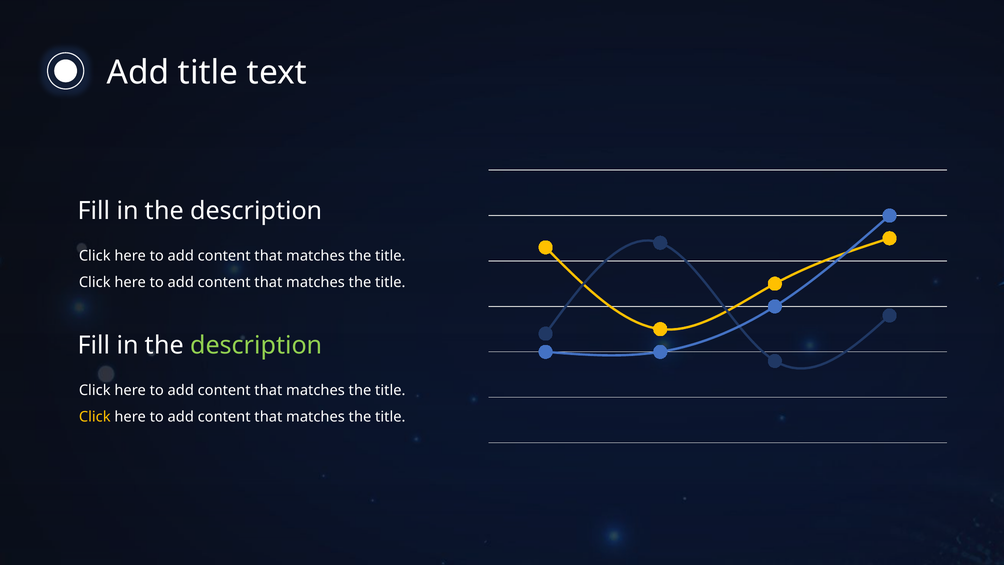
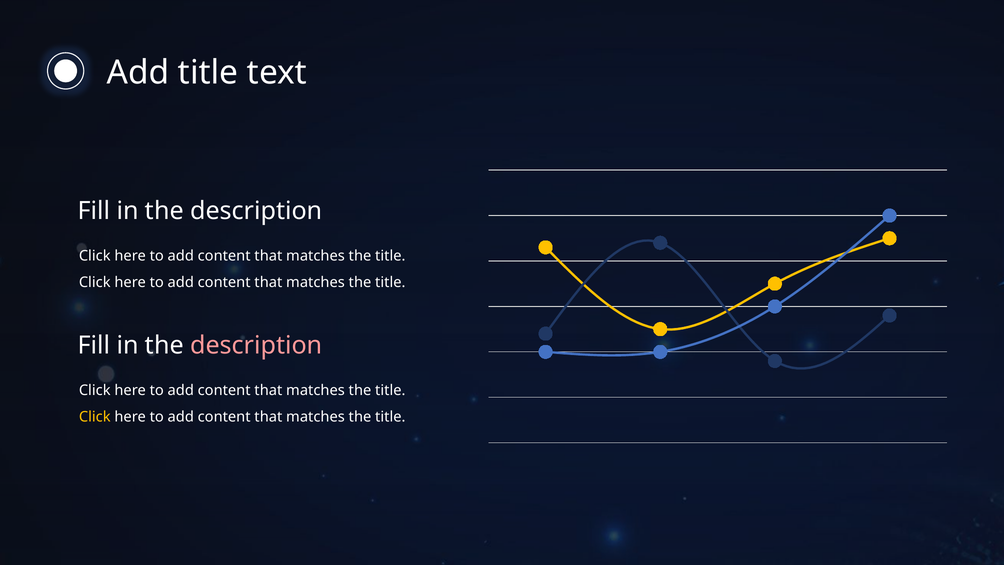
description at (256, 346) colour: light green -> pink
